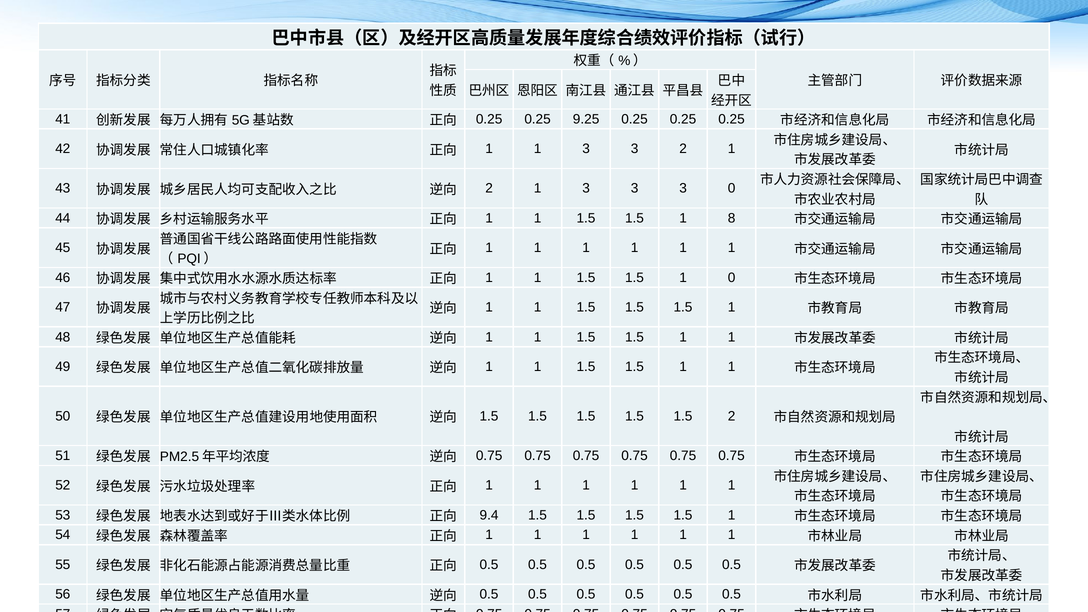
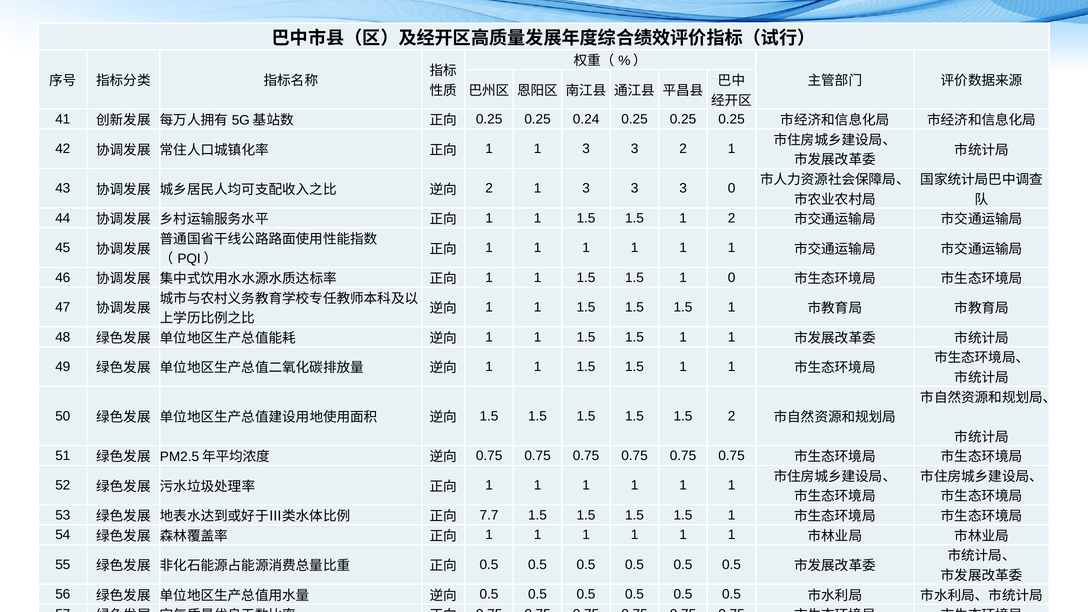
9.25: 9.25 -> 0.24
1 8: 8 -> 2
9.4: 9.4 -> 7.7
